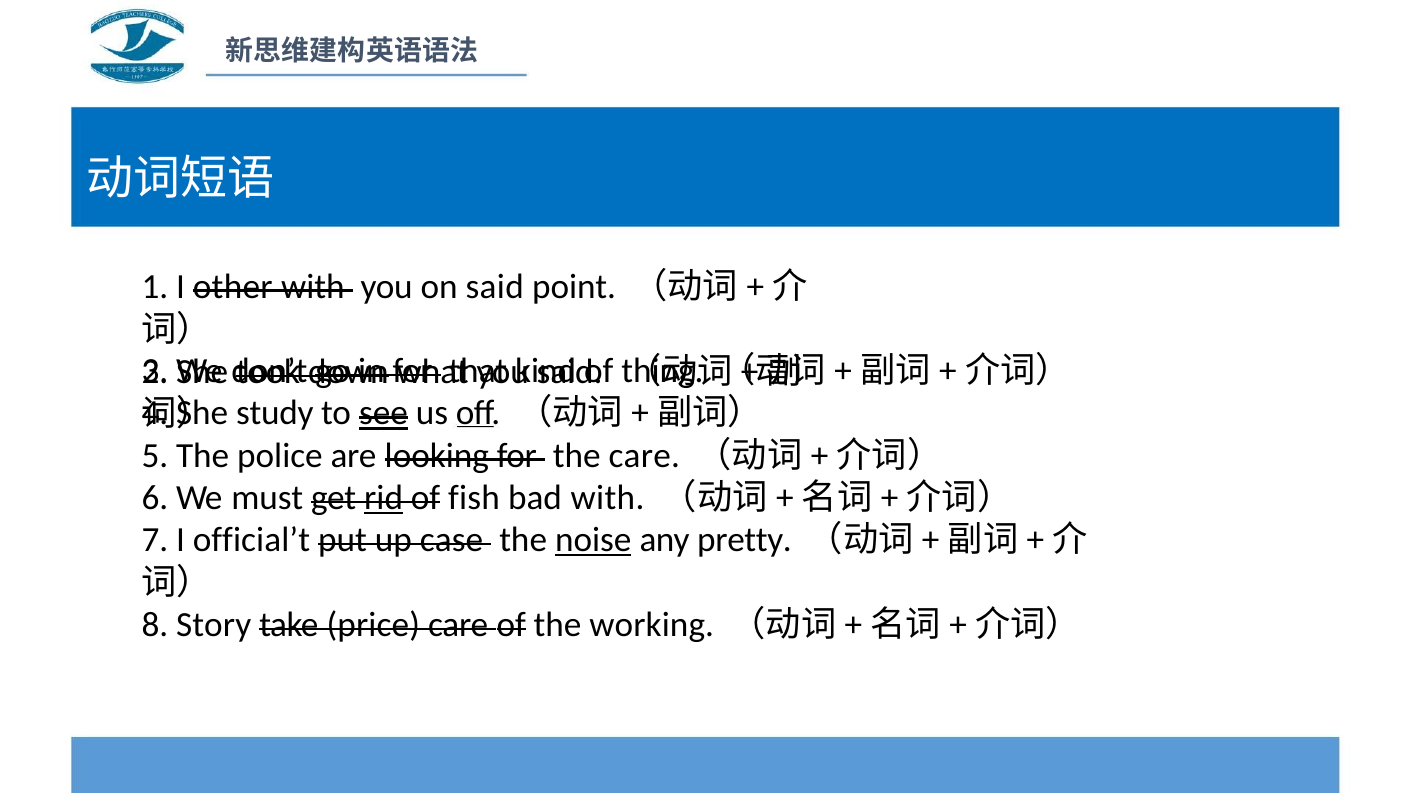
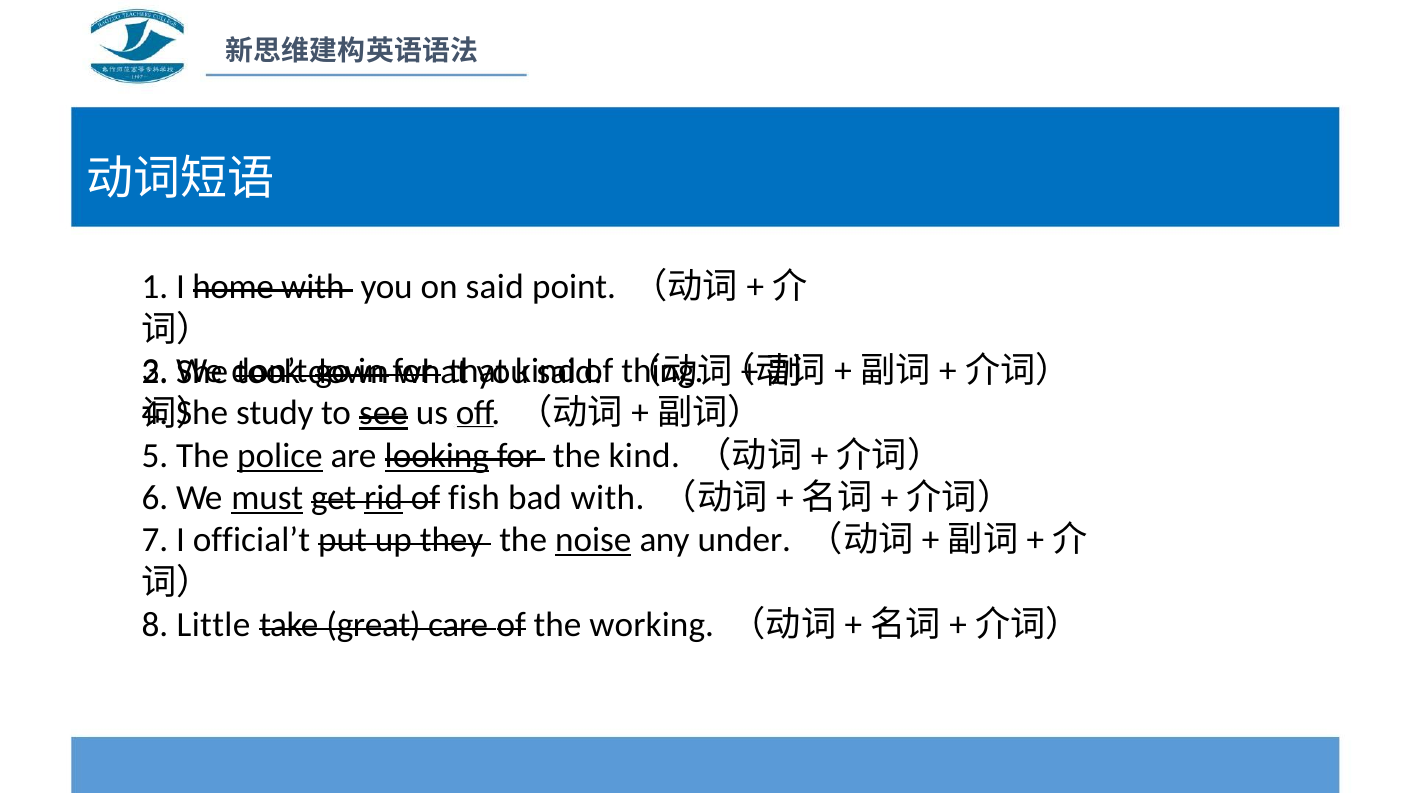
other: other -> home
police underline: none -> present
looking underline: none -> present
the care: care -> kind
must underline: none -> present
case: case -> they
pretty: pretty -> under
Story: Story -> Little
price: price -> great
